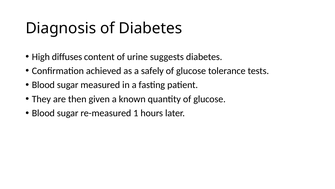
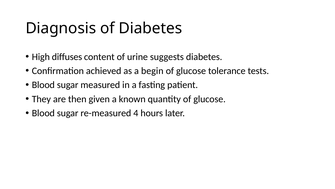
safely: safely -> begin
1: 1 -> 4
